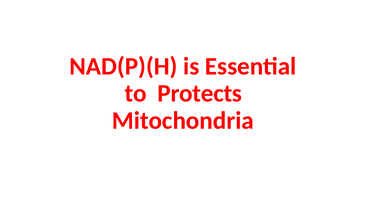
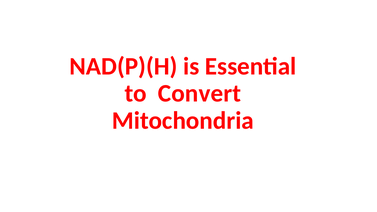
Protects: Protects -> Convert
